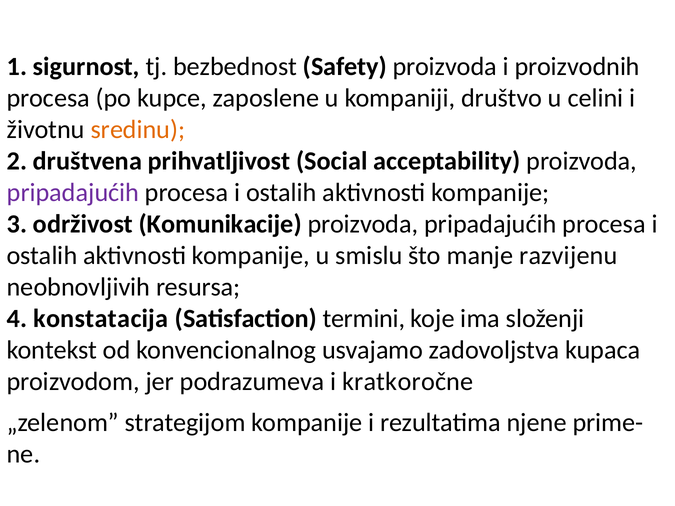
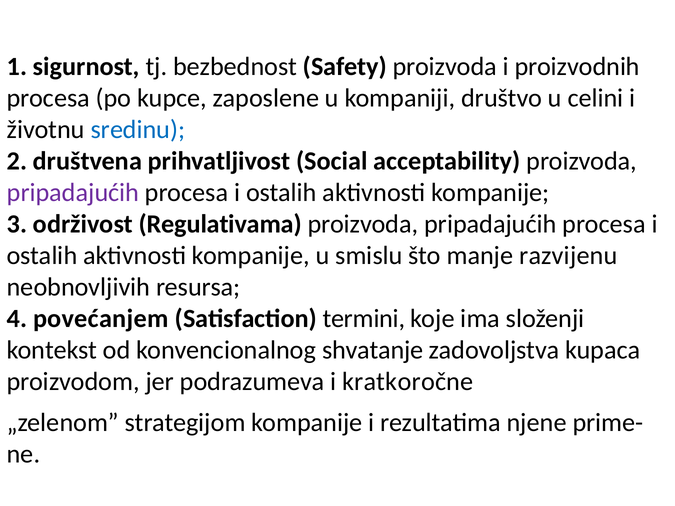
sredinu colour: orange -> blue
Komunikacije: Komunikacije -> Regulativama
konstatacija: konstatacija -> povećanjem
usvajamo: usvajamo -> shvatanje
